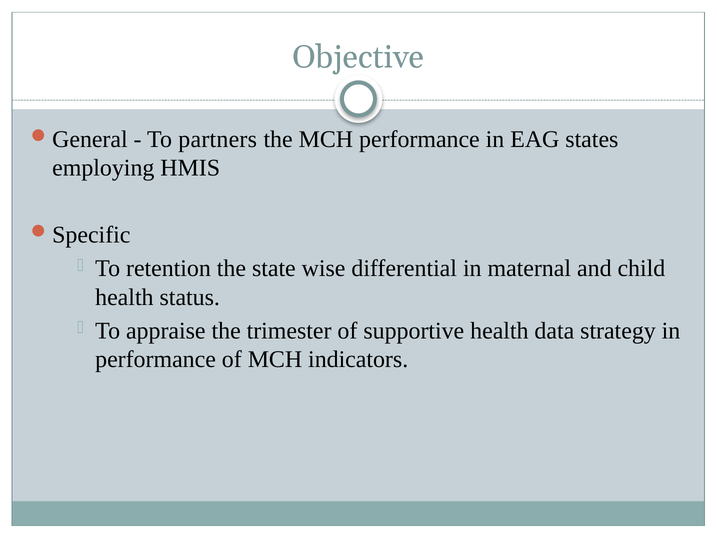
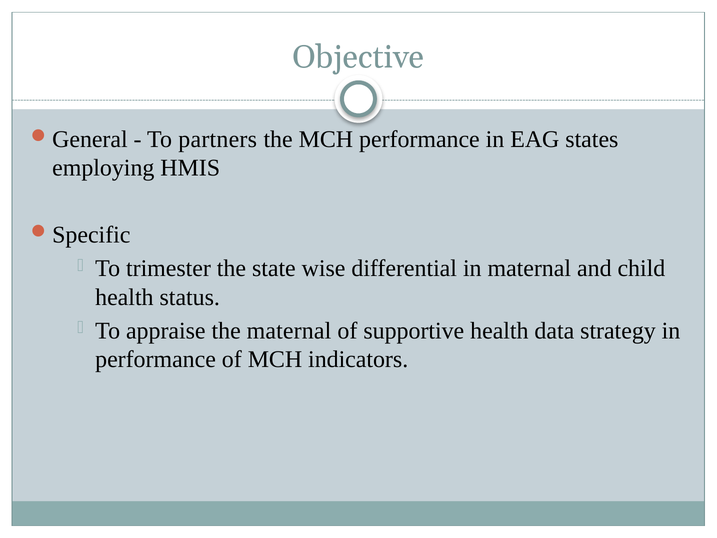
retention: retention -> trimester
the trimester: trimester -> maternal
